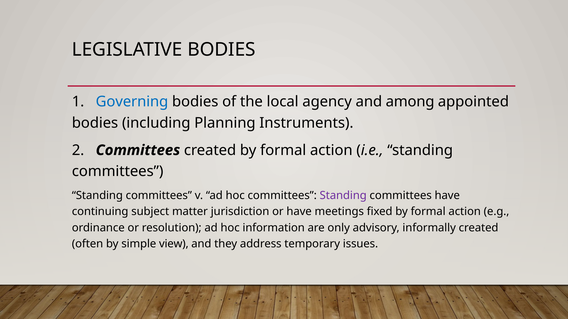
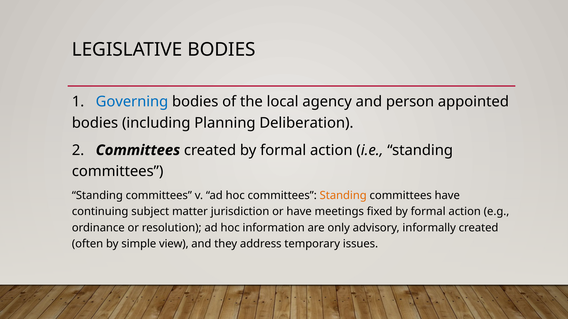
among: among -> person
Instruments: Instruments -> Deliberation
Standing at (343, 196) colour: purple -> orange
